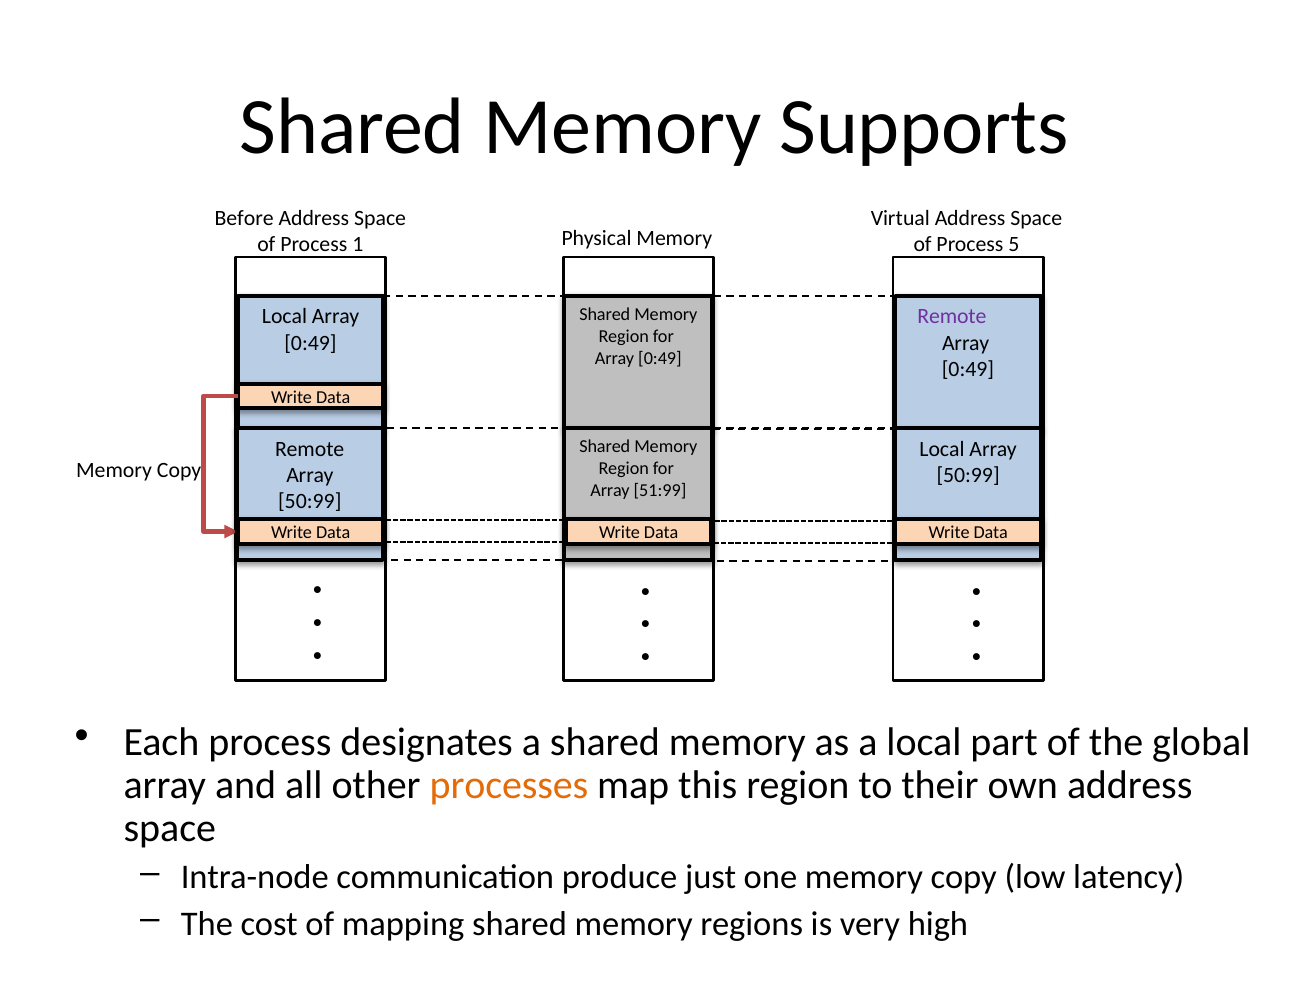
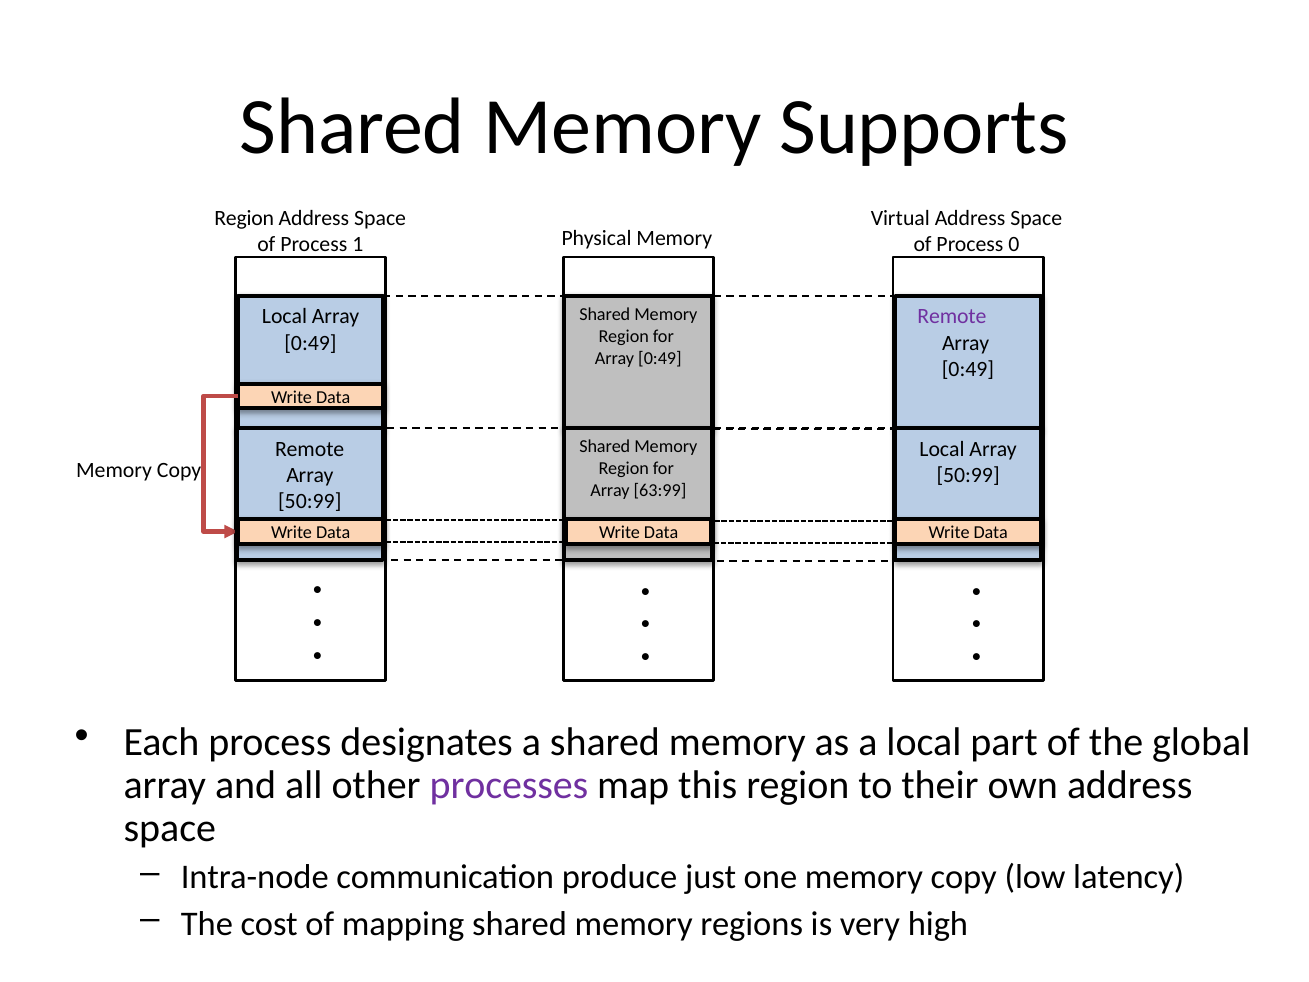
Before at (244, 218): Before -> Region
5: 5 -> 0
51:99: 51:99 -> 63:99
processes colour: orange -> purple
